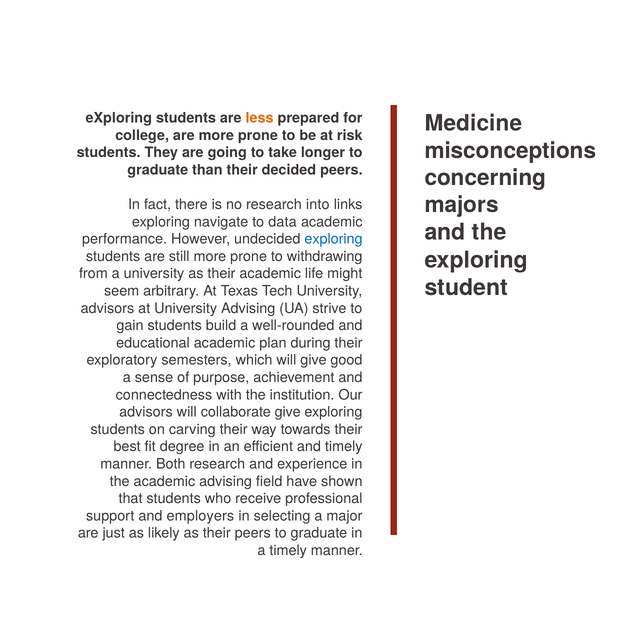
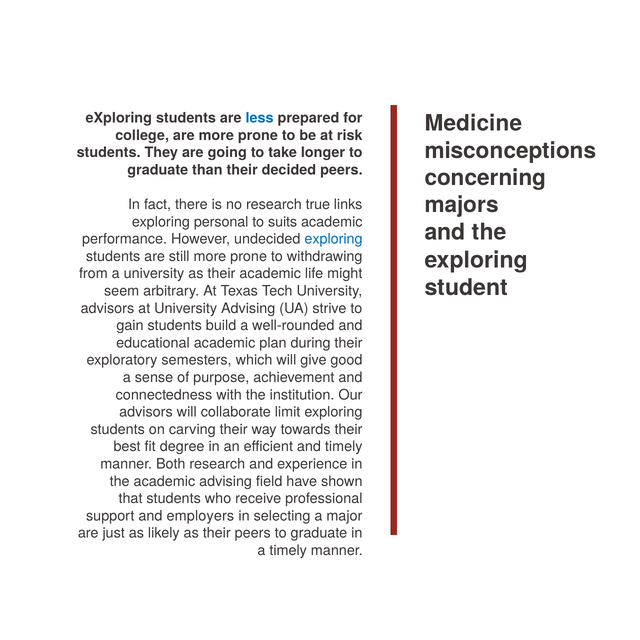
less colour: orange -> blue
into: into -> true
navigate: navigate -> personal
data: data -> suits
collaborate give: give -> limit
